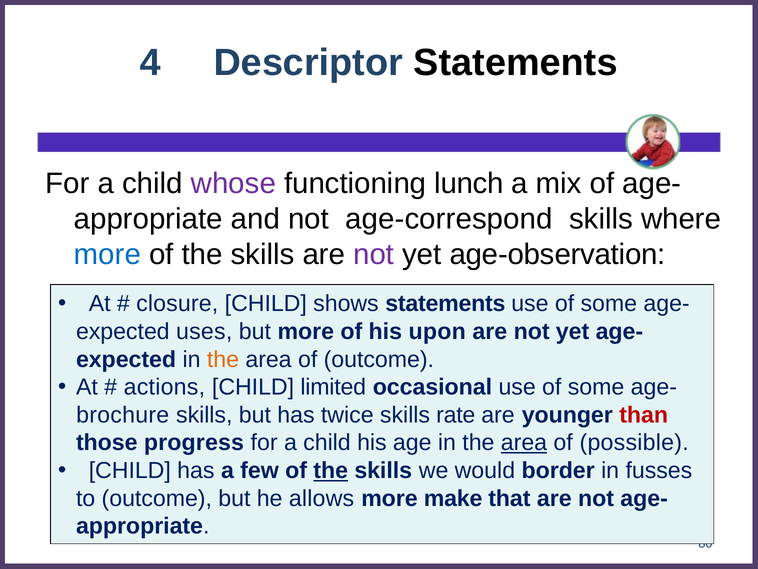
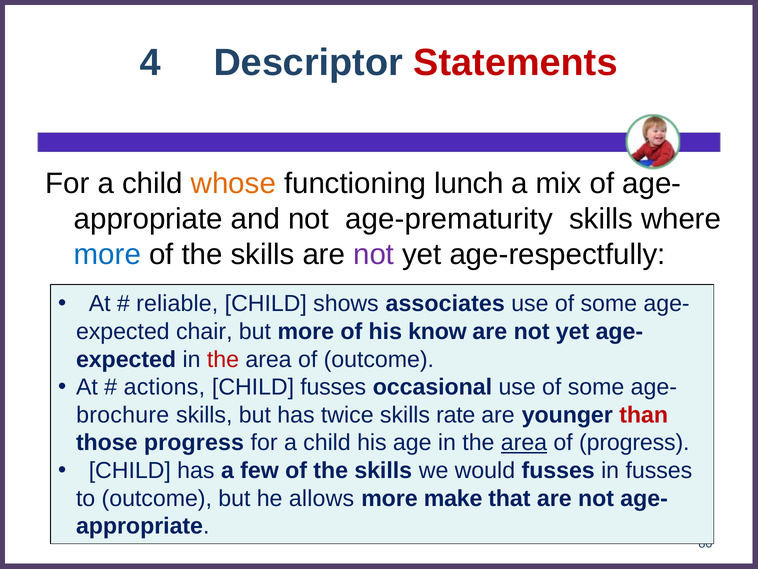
Statements at (516, 63) colour: black -> red
whose colour: purple -> orange
age-correspond: age-correspond -> age-prematurity
age-observation: age-observation -> age-respectfully
closure: closure -> reliable
shows statements: statements -> associates
uses: uses -> chair
upon: upon -> know
the at (223, 359) colour: orange -> red
CHILD limited: limited -> fusses
of possible: possible -> progress
the at (331, 470) underline: present -> none
would border: border -> fusses
